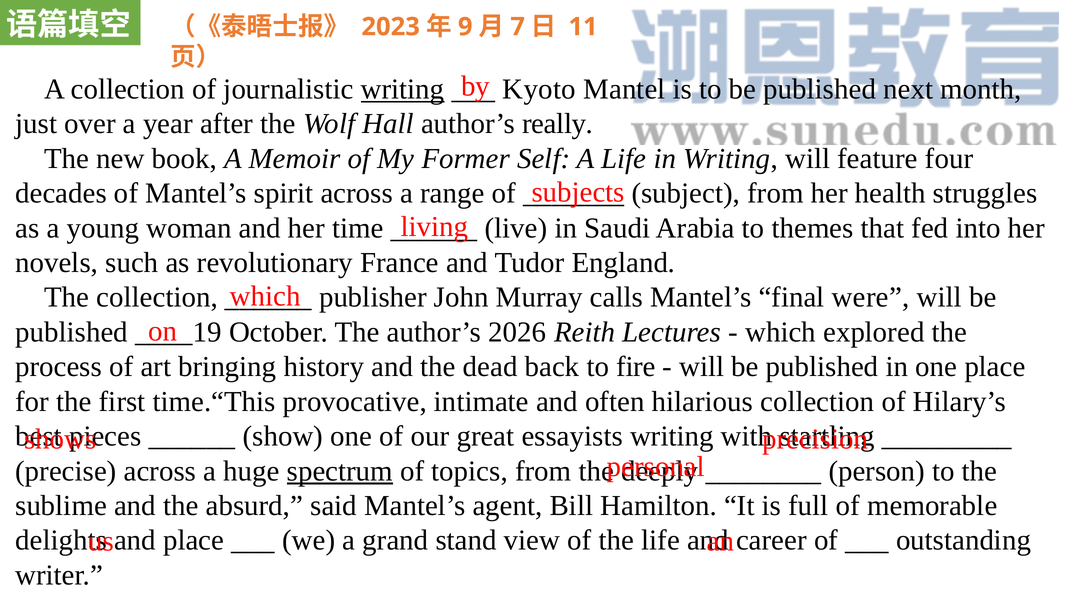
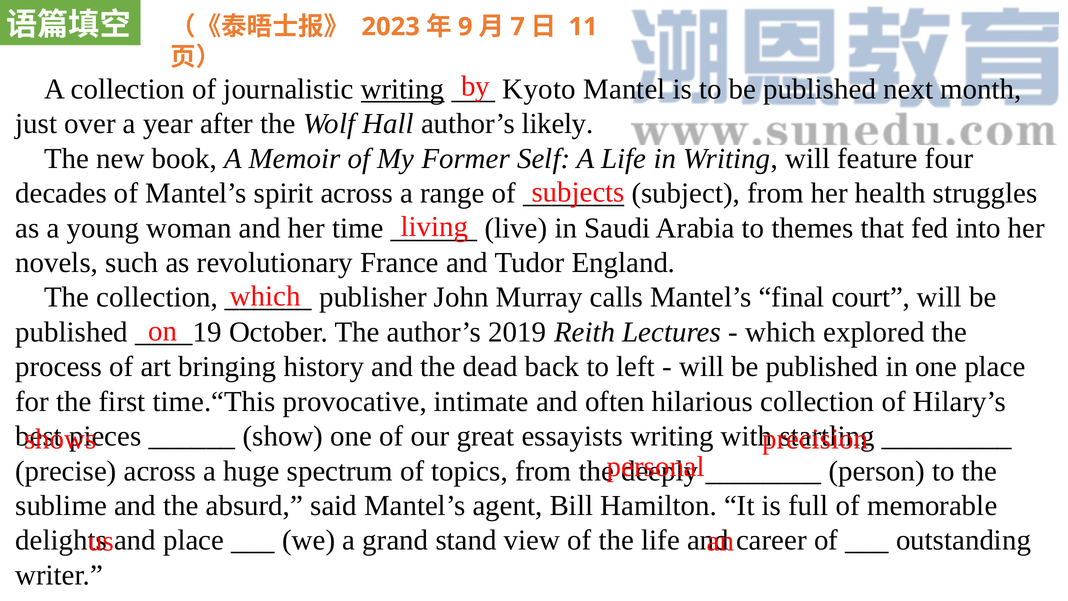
really: really -> likely
were: were -> court
2026: 2026 -> 2019
fire: fire -> left
spectrum underline: present -> none
